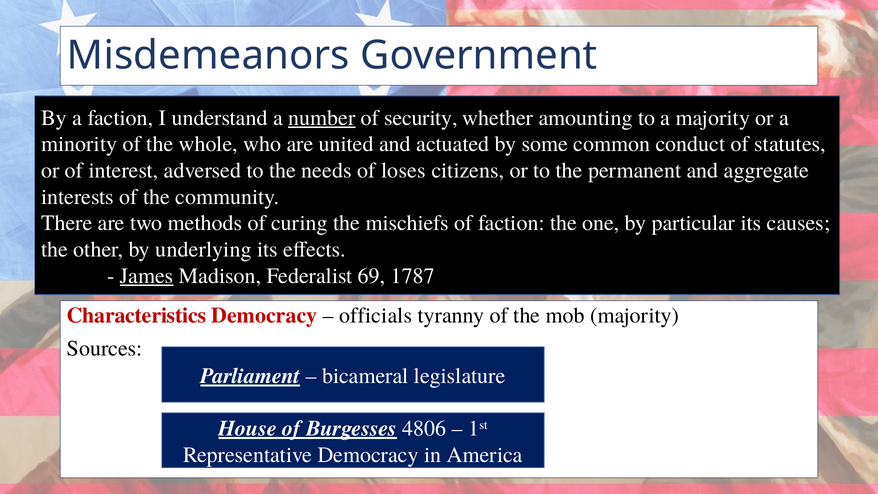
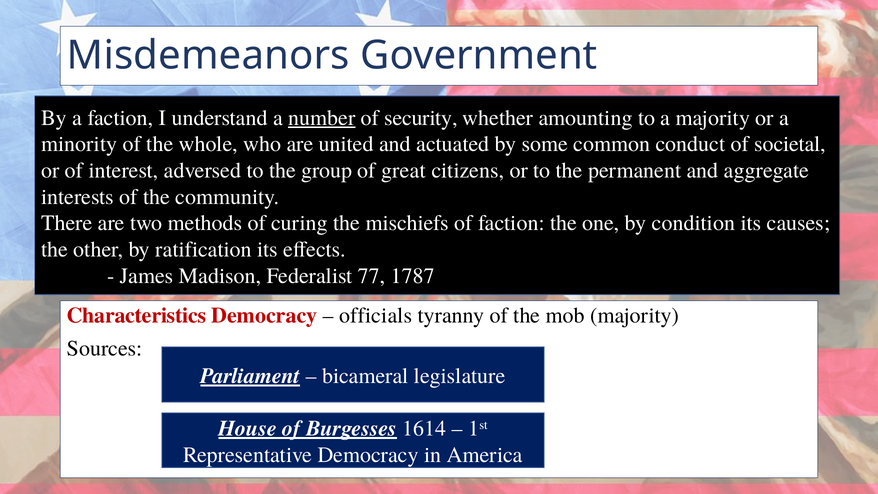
statutes: statutes -> societal
needs: needs -> group
loses: loses -> great
particular: particular -> condition
underlying: underlying -> ratification
James underline: present -> none
69: 69 -> 77
4806: 4806 -> 1614
